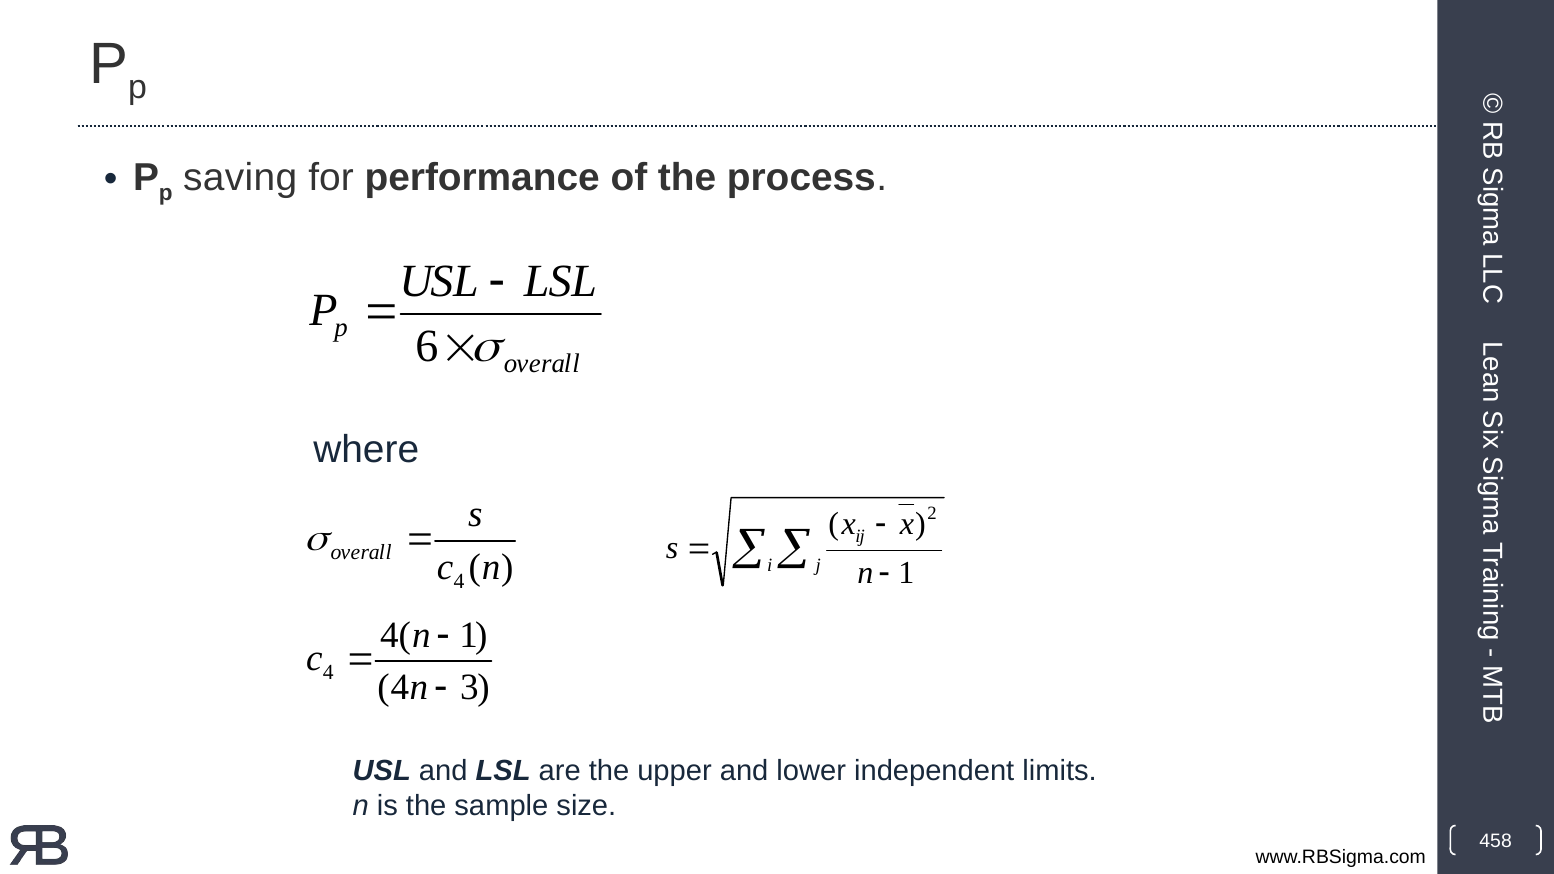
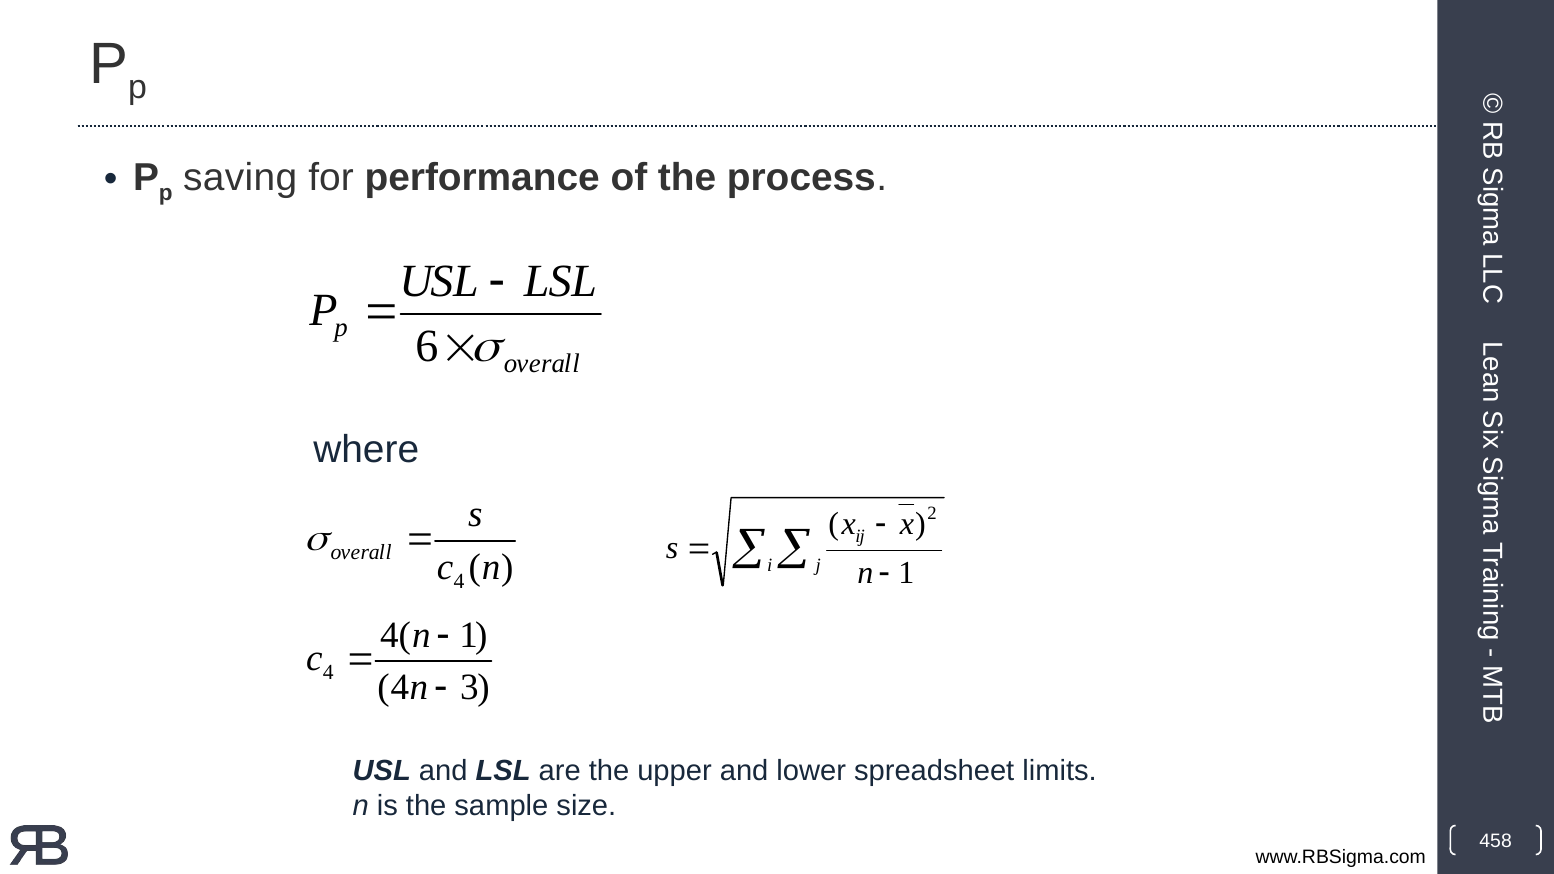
independent: independent -> spreadsheet
